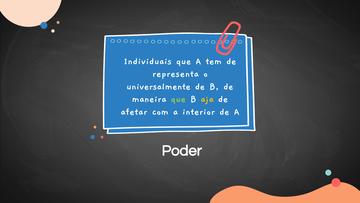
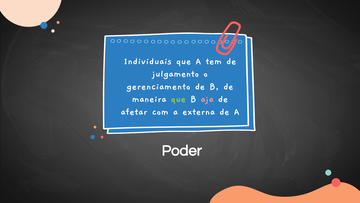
representa: representa -> julgamento
universalmente: universalmente -> gerenciamento
aja colour: yellow -> pink
interior: interior -> externa
